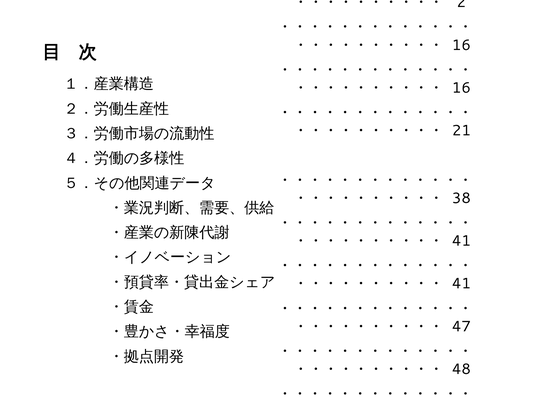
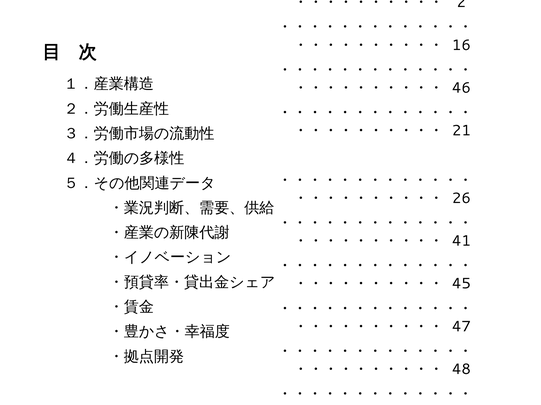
16 at (461, 88): 16 -> 46
38: 38 -> 26
41 at (461, 284): 41 -> 45
